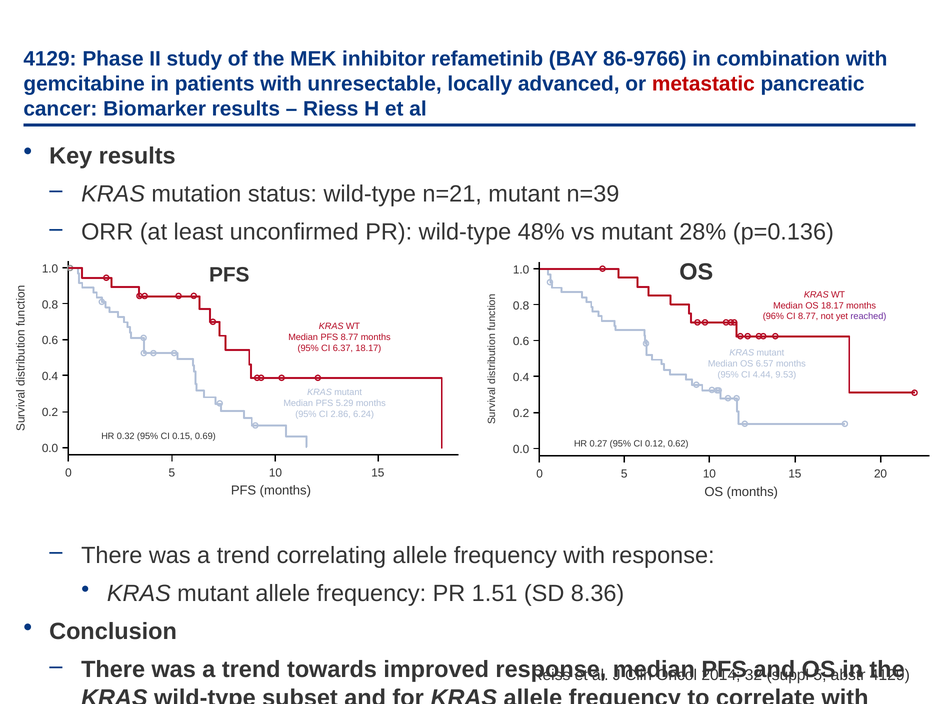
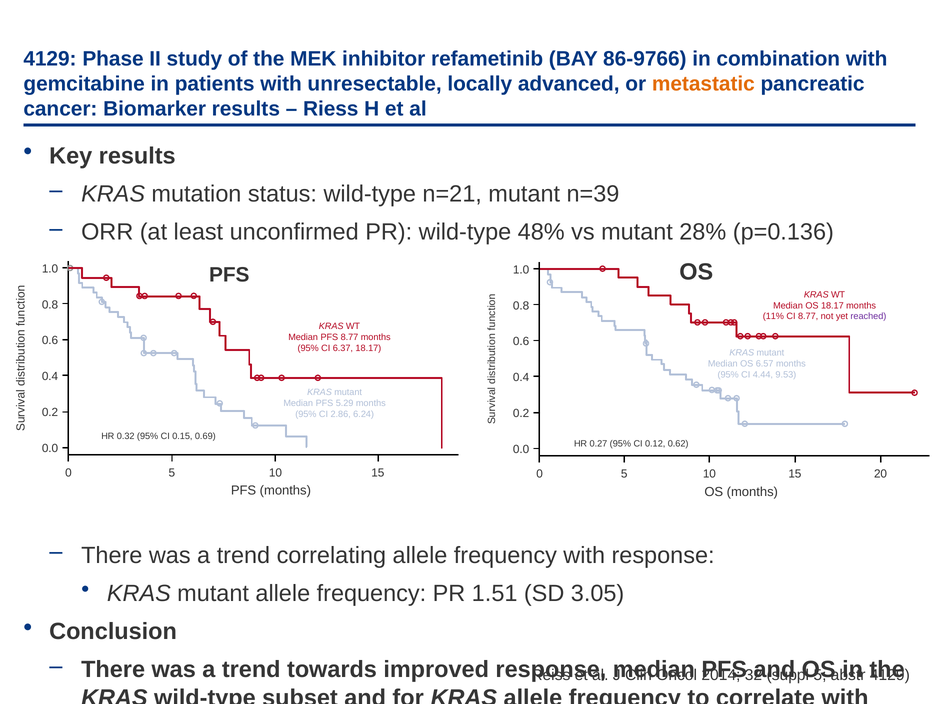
metastatic colour: red -> orange
96%: 96% -> 11%
8.36: 8.36 -> 3.05
